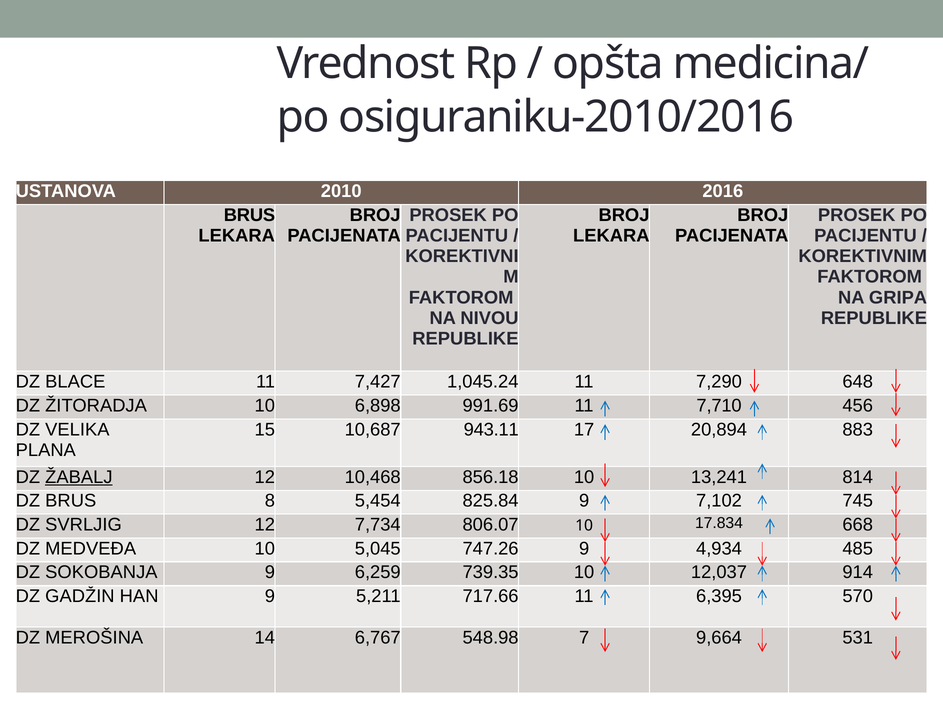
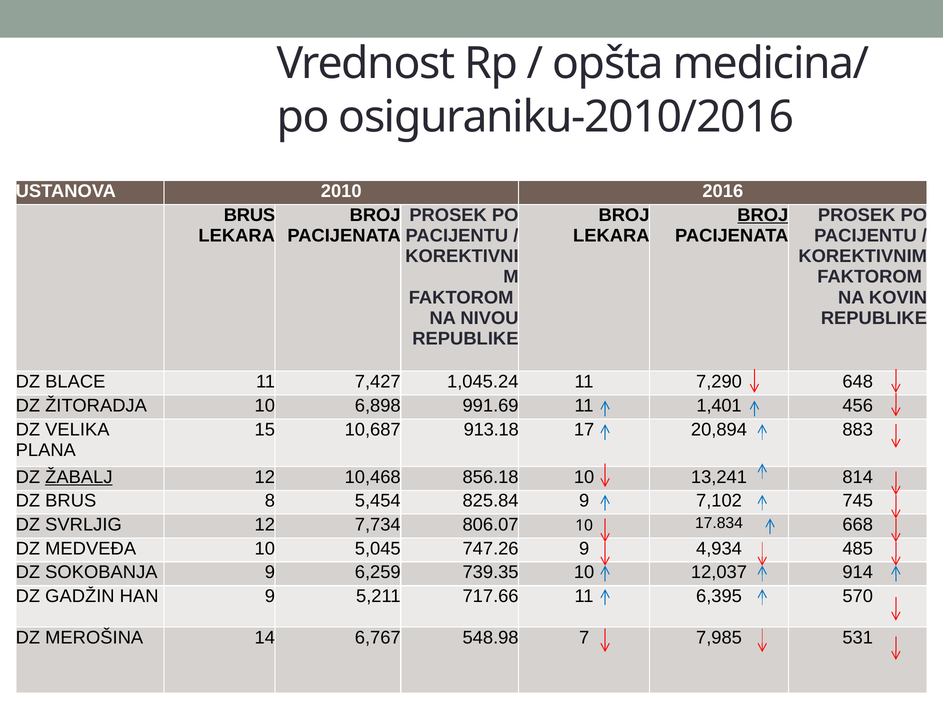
BROJ at (763, 215) underline: none -> present
GRIPA at (898, 298): GRIPA -> KOVIN
7,710: 7,710 -> 1,401
943.11: 943.11 -> 913.18
9,664: 9,664 -> 7,985
